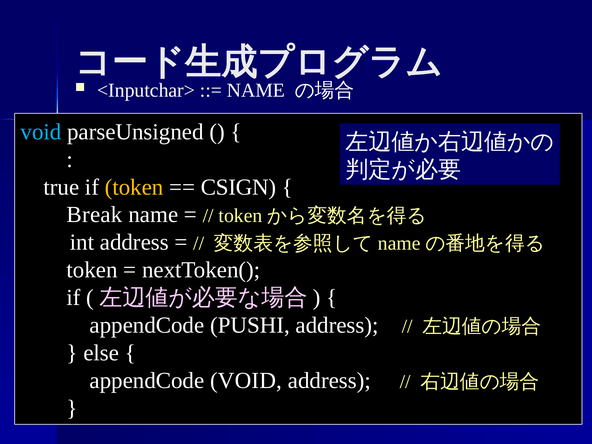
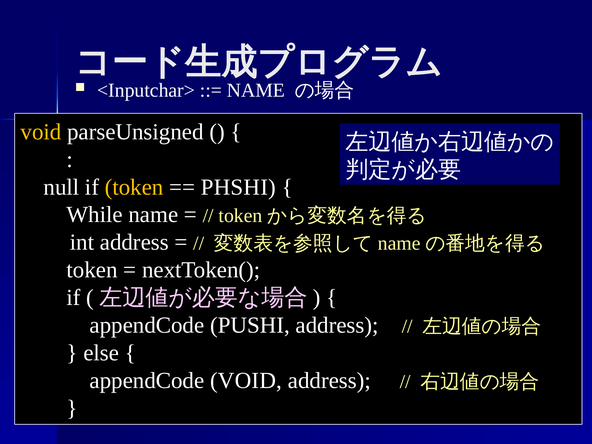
void at (41, 132) colour: light blue -> yellow
true: true -> null
CSIGN: CSIGN -> PHSHI
Break: Break -> While
